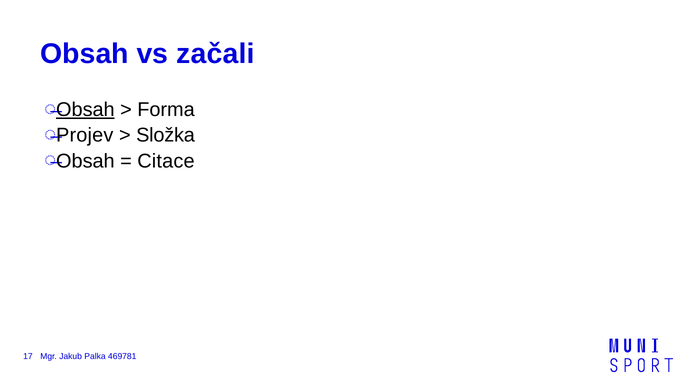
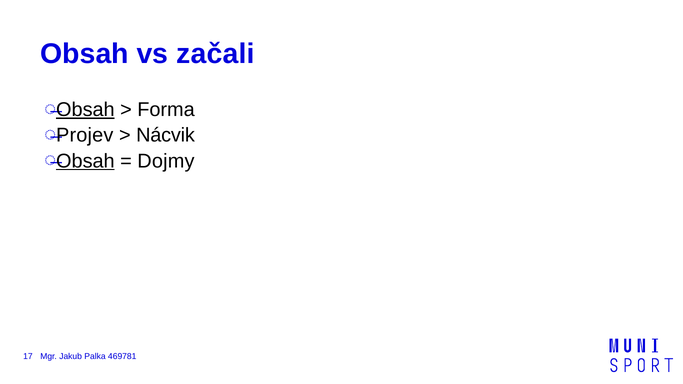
Složka: Složka -> Nácvik
Obsah at (85, 161) underline: none -> present
Citace: Citace -> Dojmy
